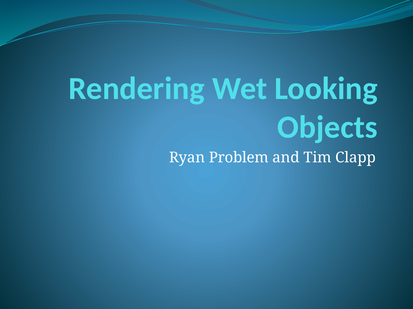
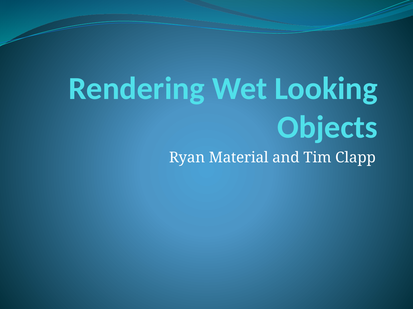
Problem: Problem -> Material
